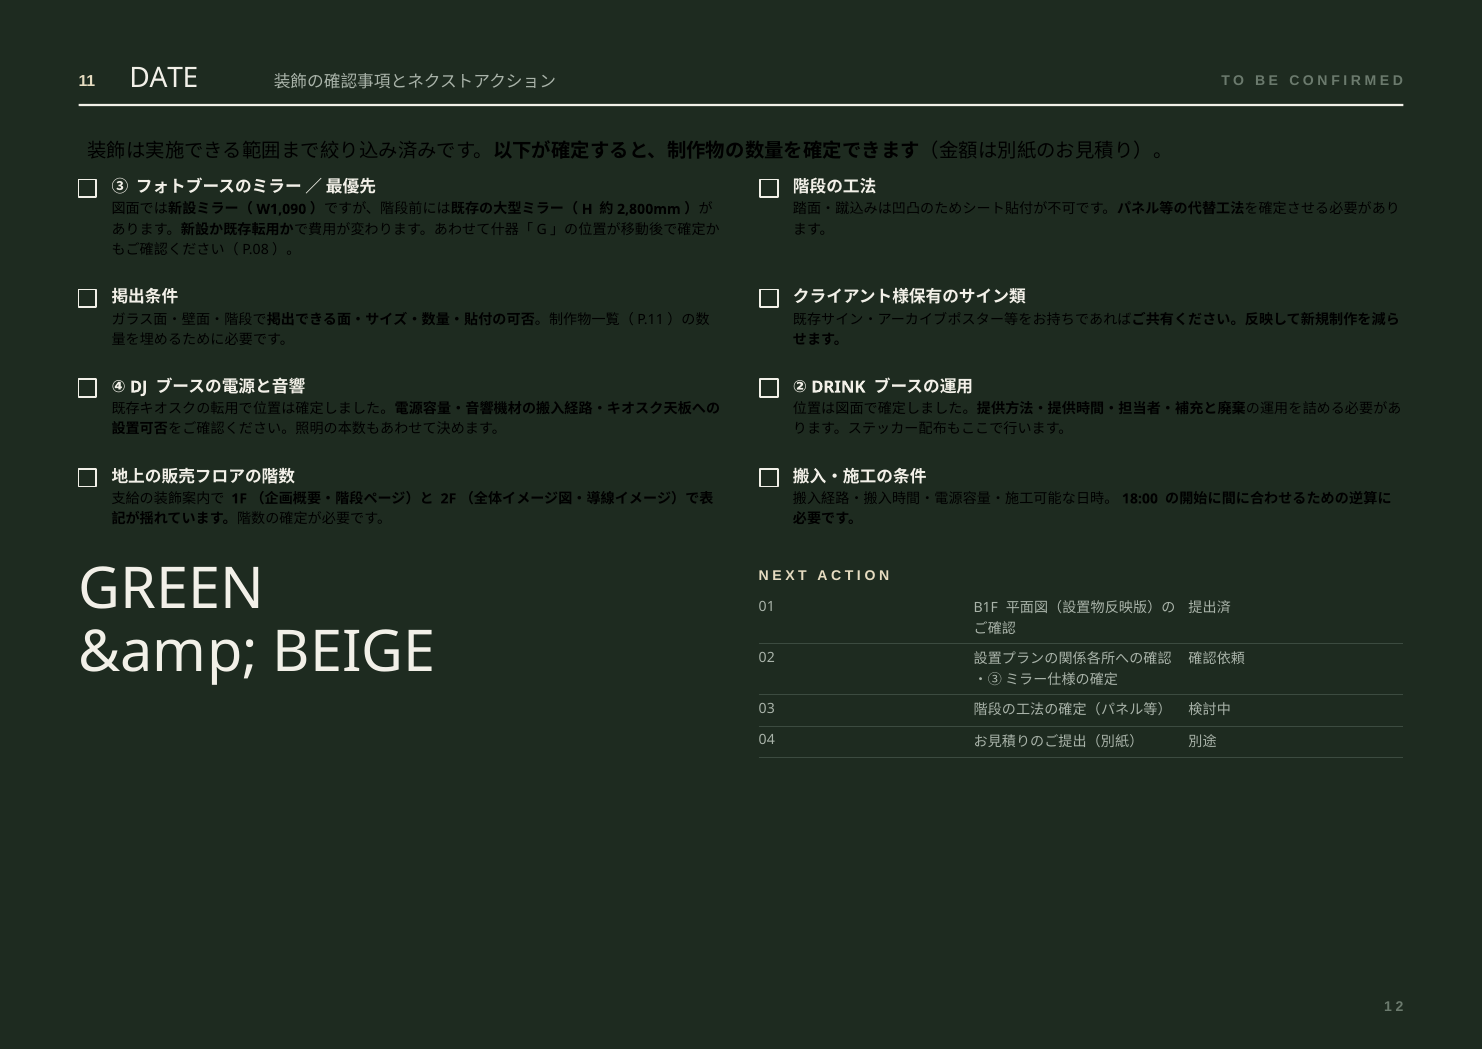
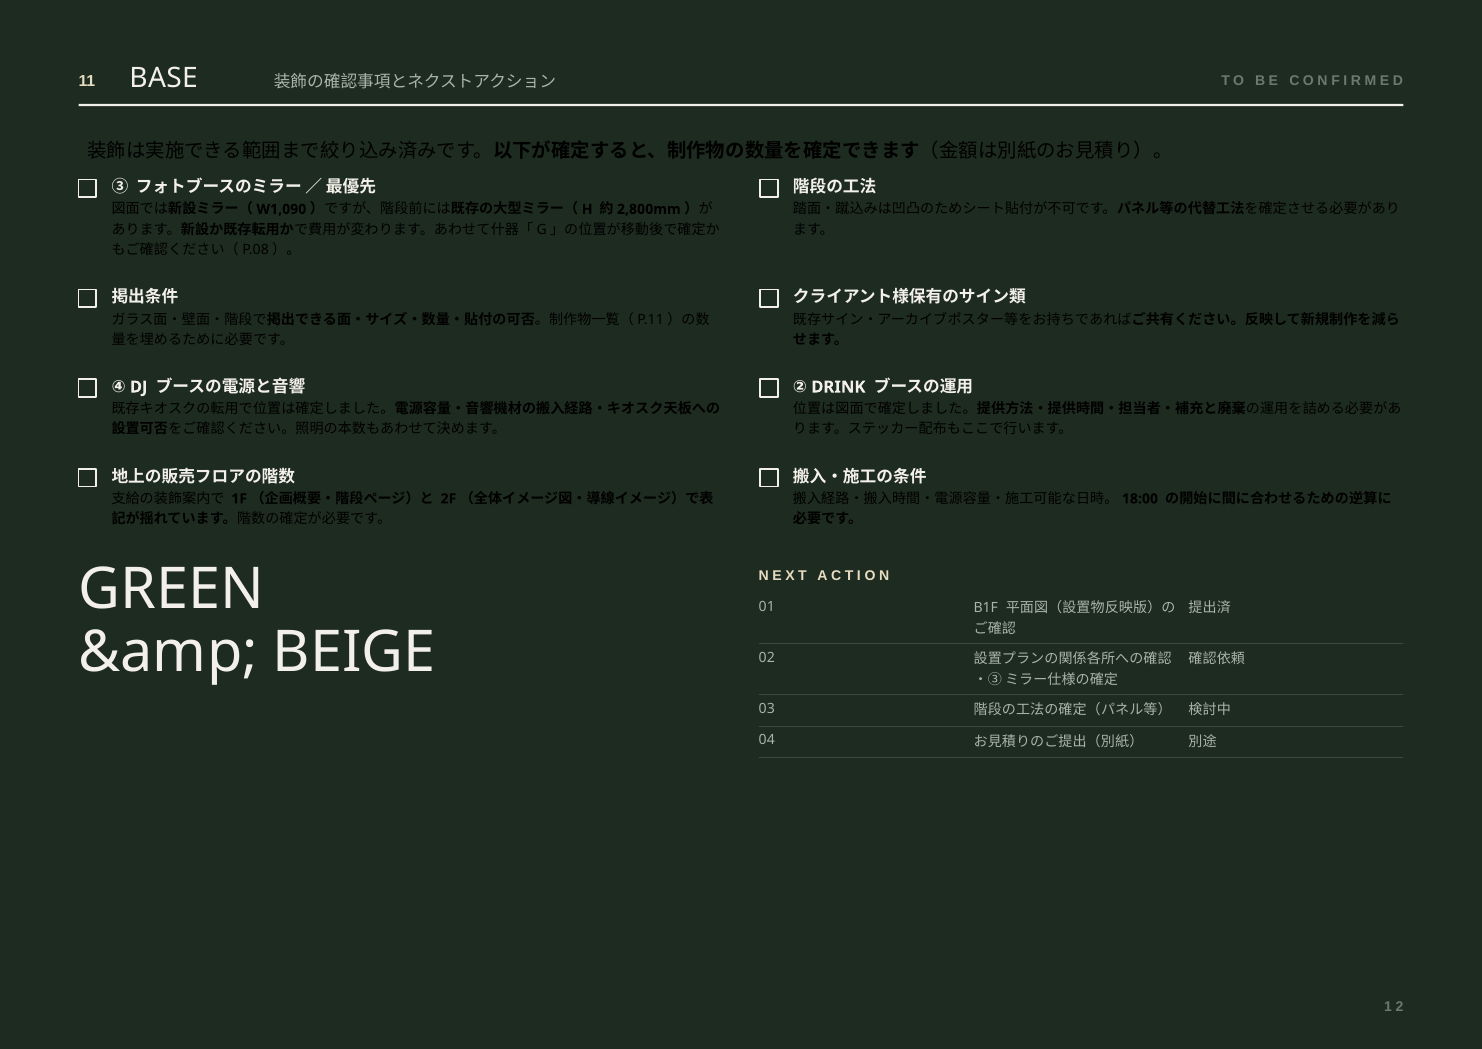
DATE: DATE -> BASE
